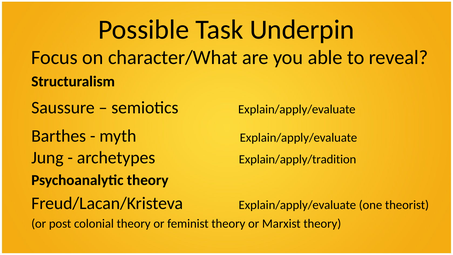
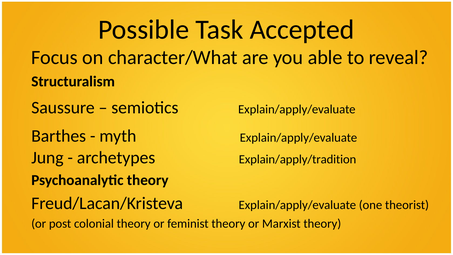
Underpin: Underpin -> Accepted
